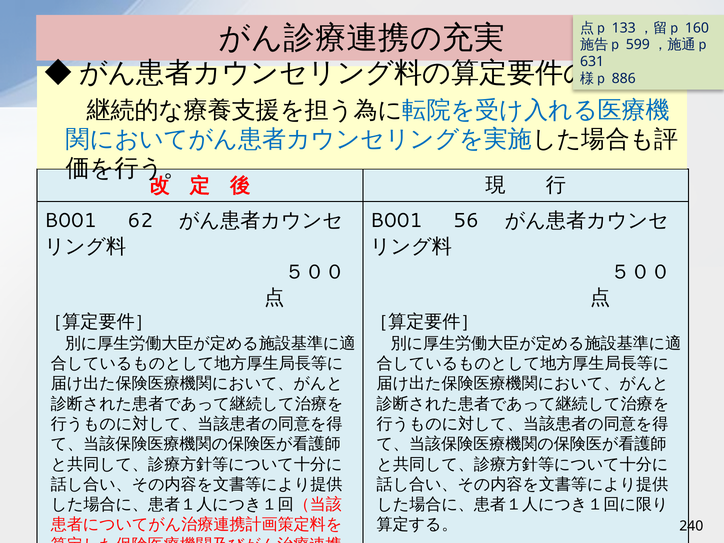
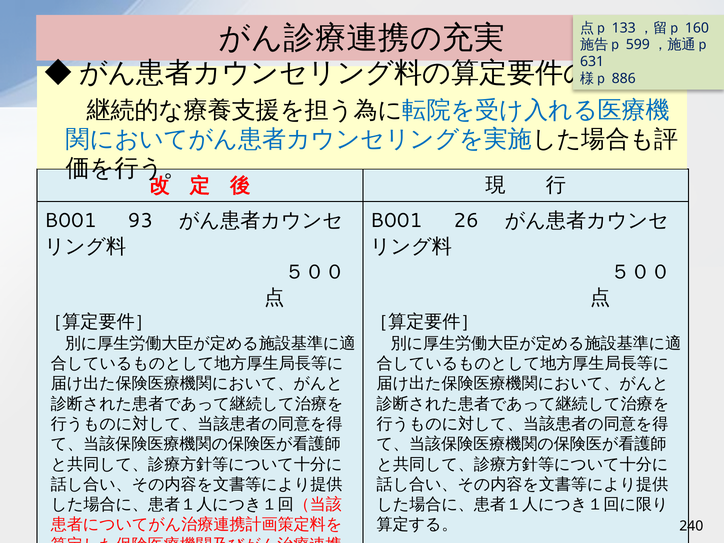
62: 62 -> 93
56: 56 -> 26
